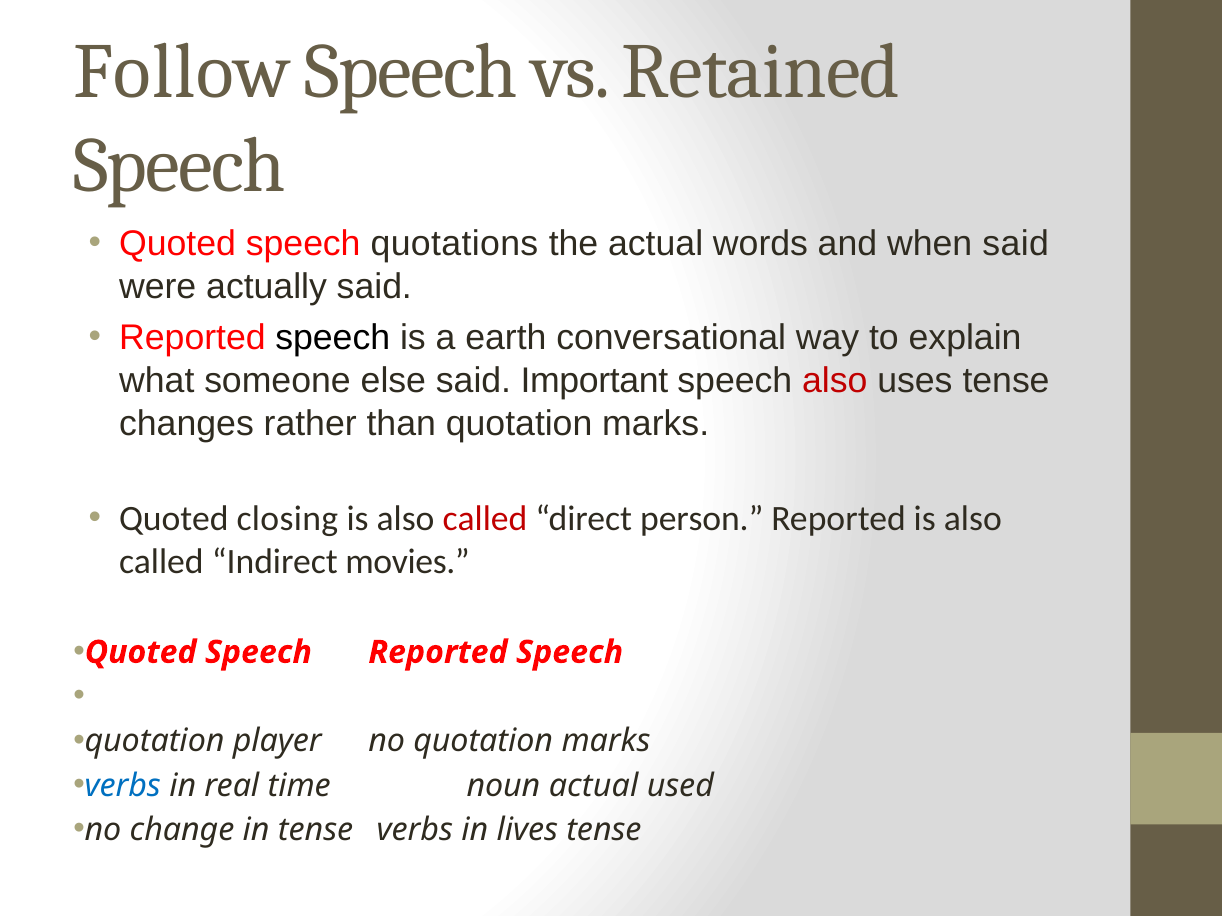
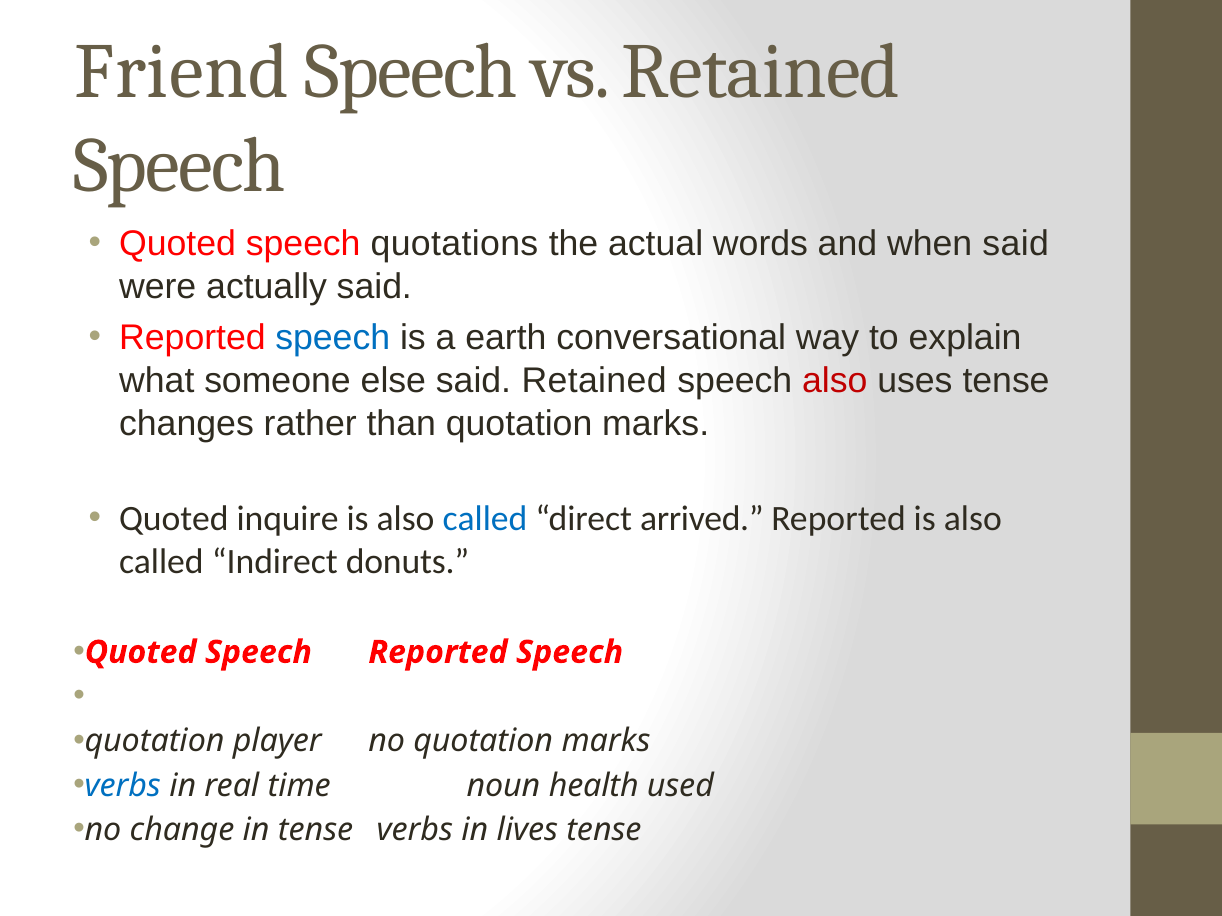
Follow: Follow -> Friend
speech at (333, 338) colour: black -> blue
said Important: Important -> Retained
closing: closing -> inquire
called at (485, 519) colour: red -> blue
person: person -> arrived
movies: movies -> donuts
noun actual: actual -> health
